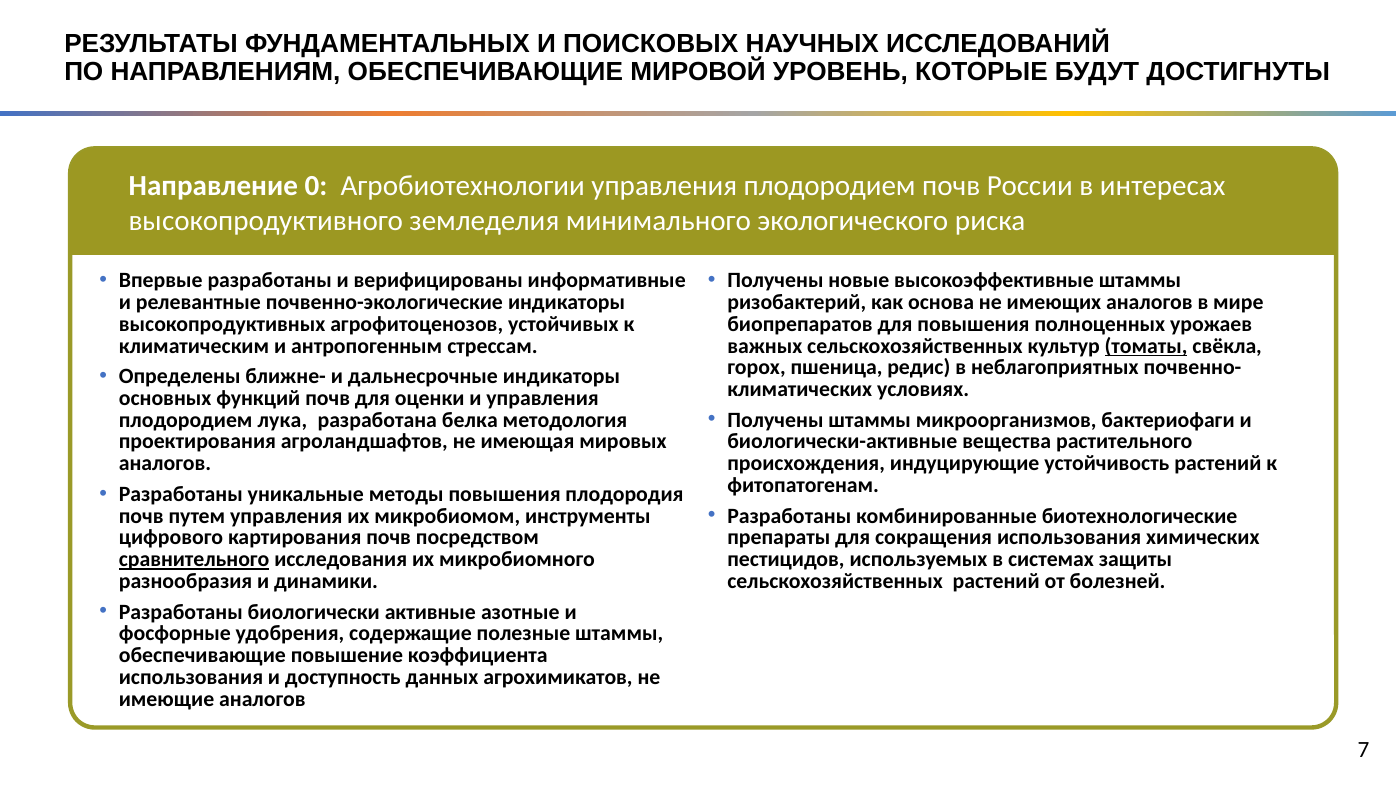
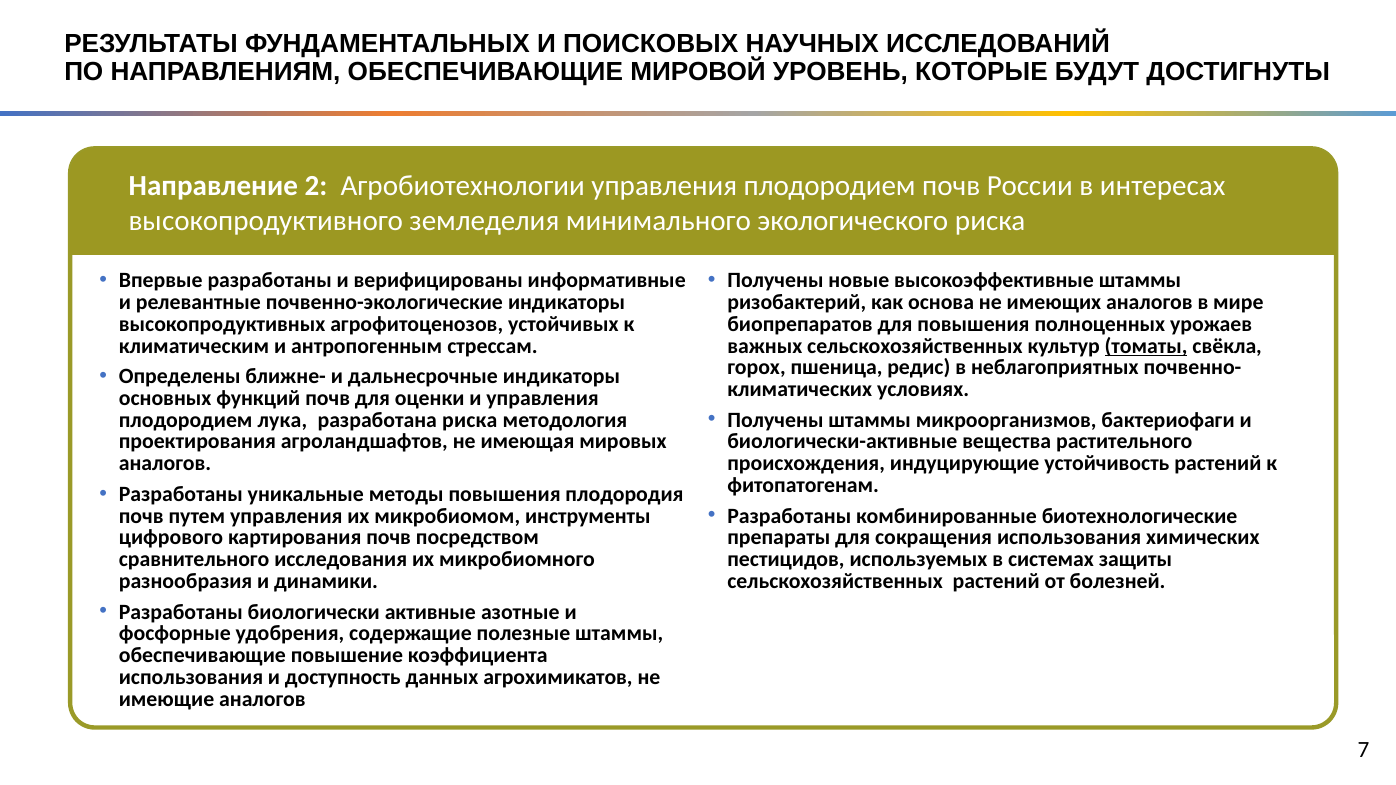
0: 0 -> 2
разработана белка: белка -> риска
сравнительного underline: present -> none
